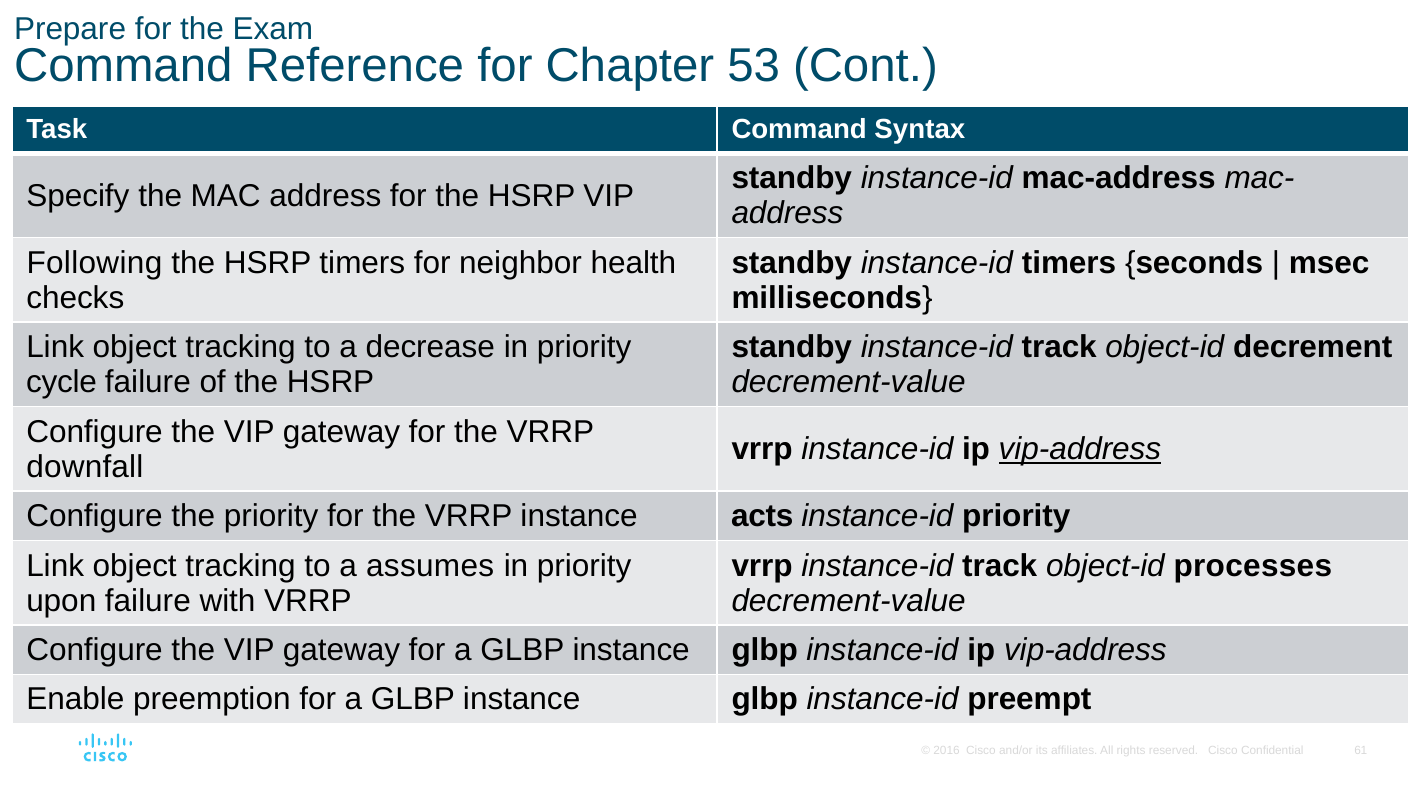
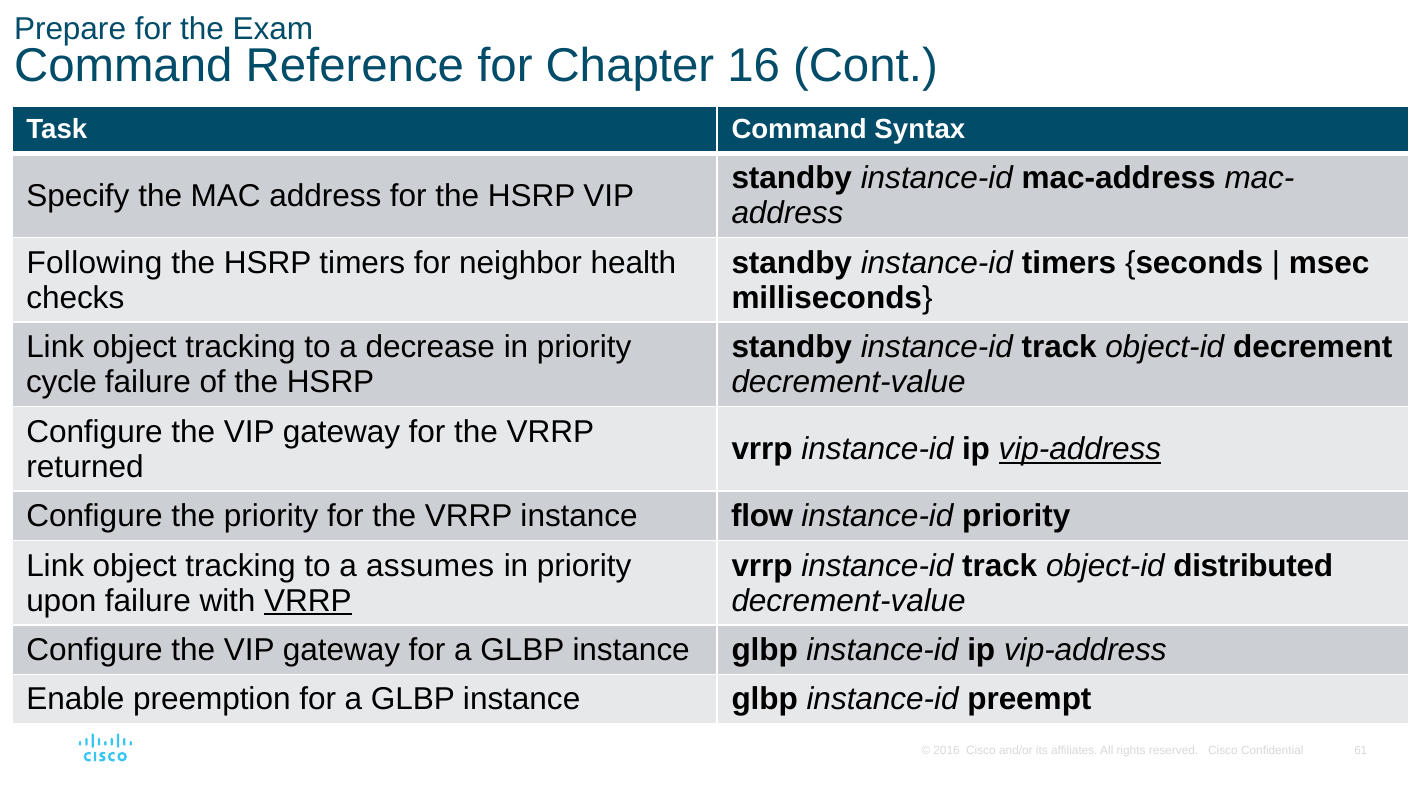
53: 53 -> 16
downfall: downfall -> returned
acts: acts -> flow
processes: processes -> distributed
VRRP at (308, 600) underline: none -> present
